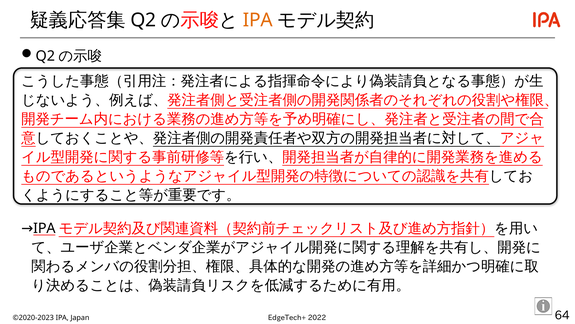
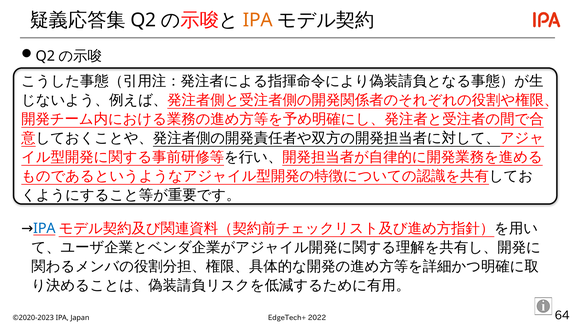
IPA at (44, 228) colour: black -> blue
